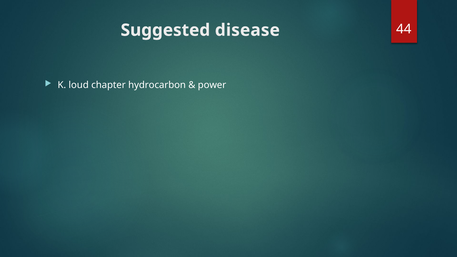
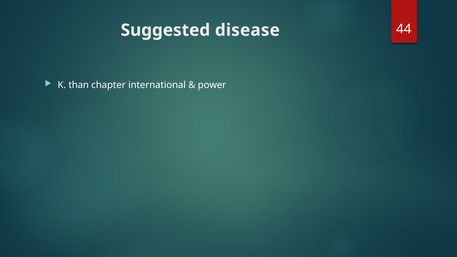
loud: loud -> than
hydrocarbon: hydrocarbon -> international
